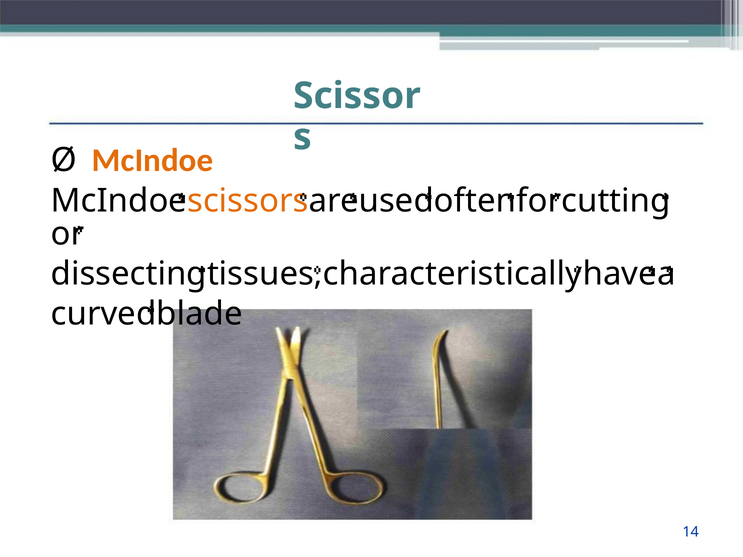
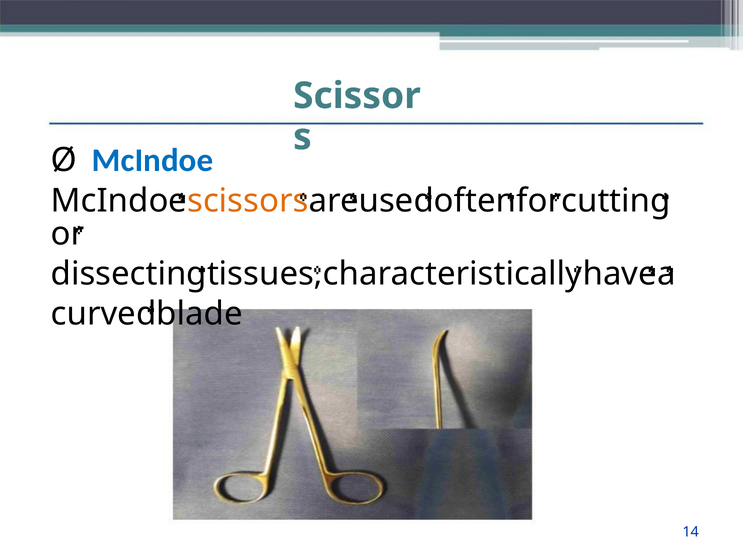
McIndoe at (153, 160) colour: orange -> blue
